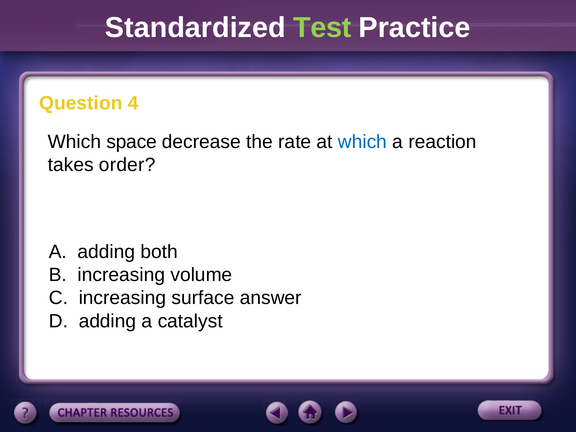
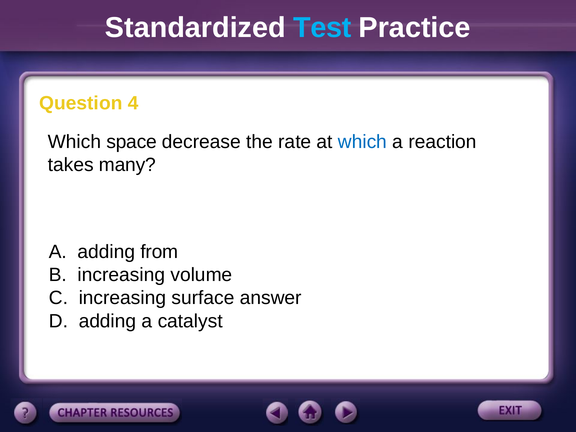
Test colour: light green -> light blue
order: order -> many
both: both -> from
